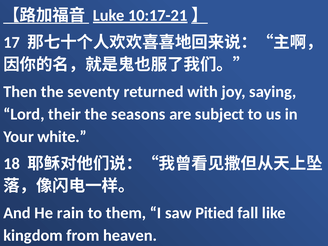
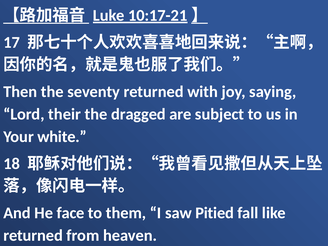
seasons: seasons -> dragged
rain: rain -> face
kingdom at (33, 235): kingdom -> returned
